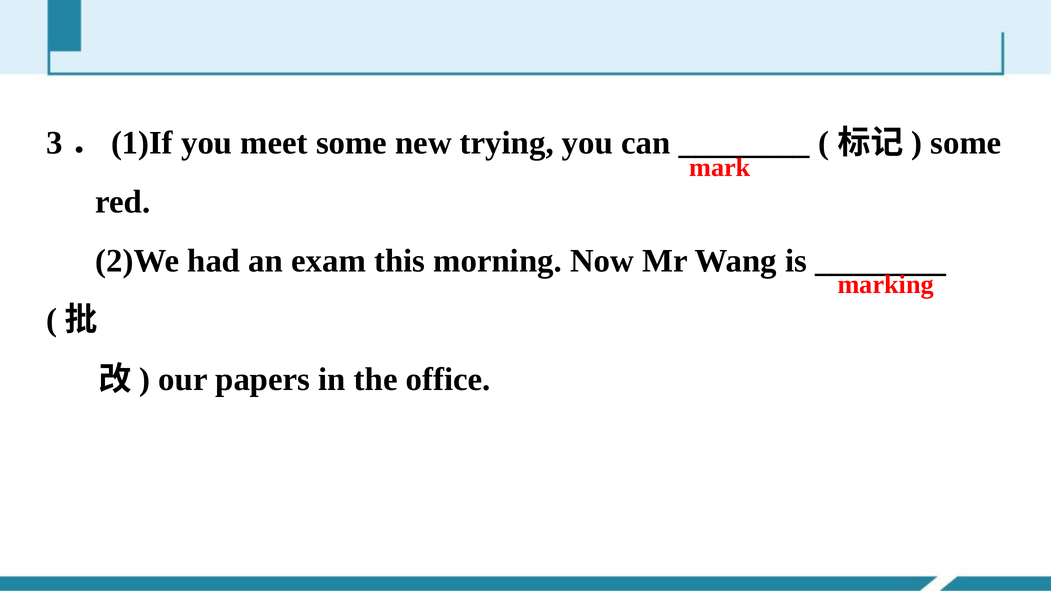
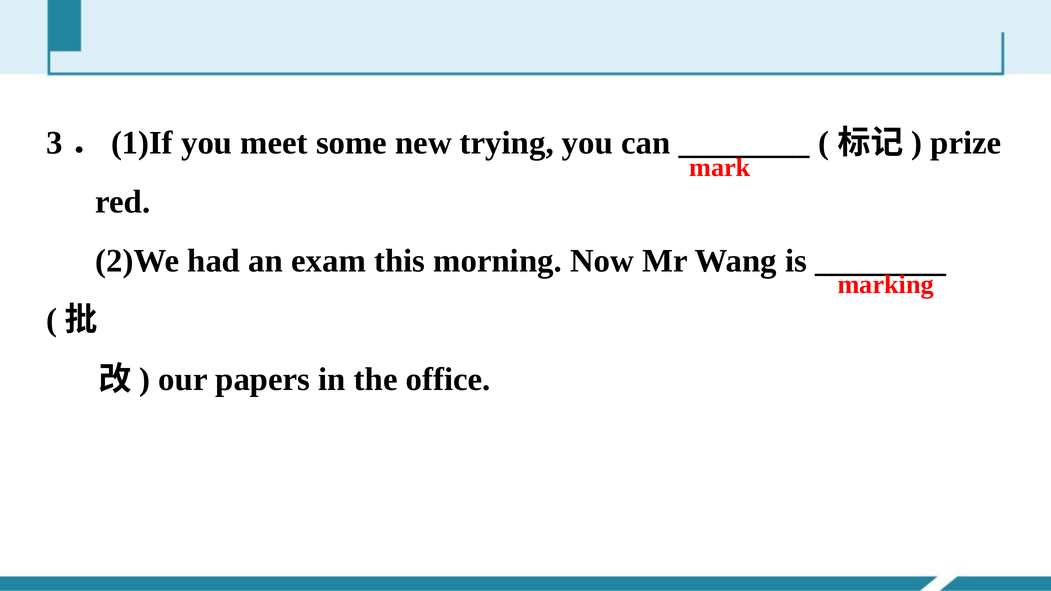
some at (966, 143): some -> prize
